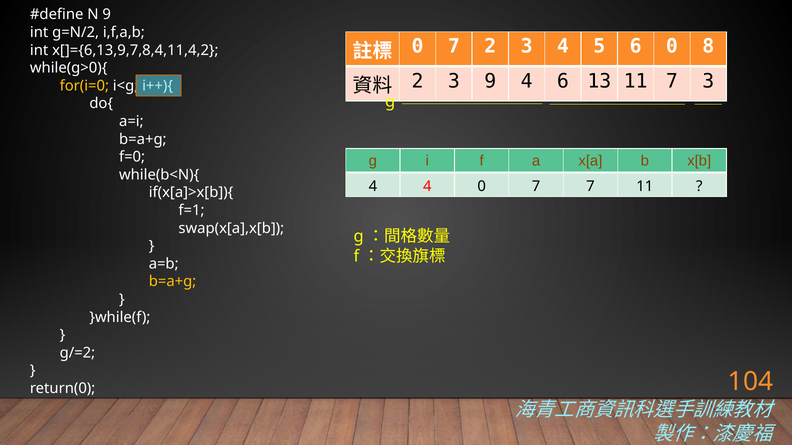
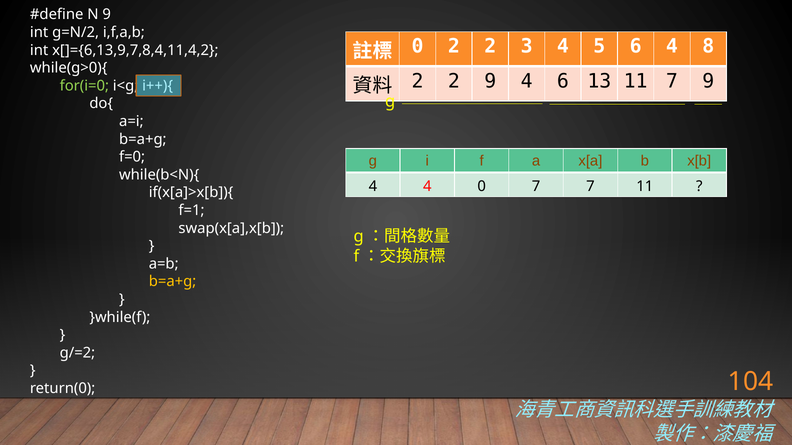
7 at (454, 47): 7 -> 2
6 0: 0 -> 4
3 at (454, 81): 3 -> 2
7 3: 3 -> 9
for(i=0 colour: yellow -> light green
